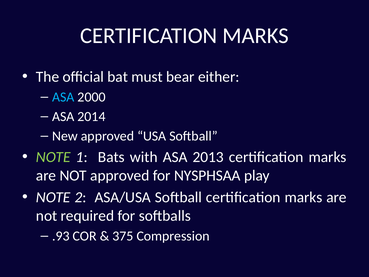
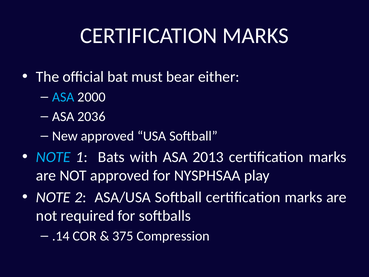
2014: 2014 -> 2036
NOTE at (53, 157) colour: light green -> light blue
.93: .93 -> .14
